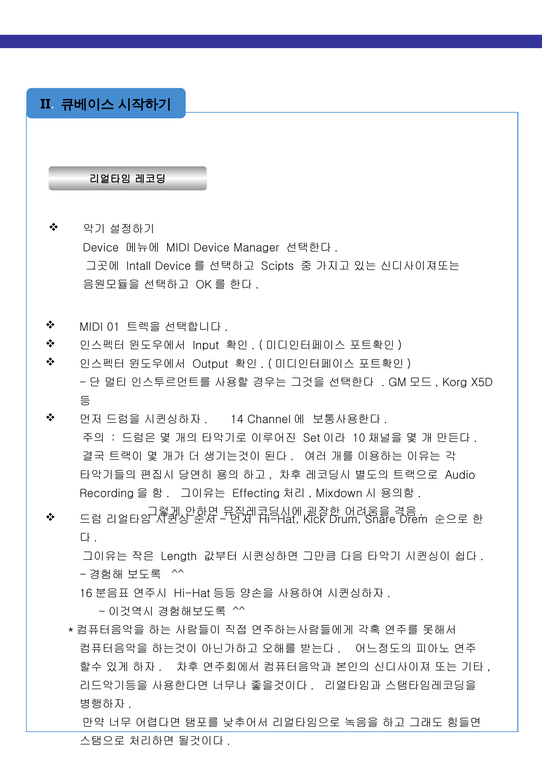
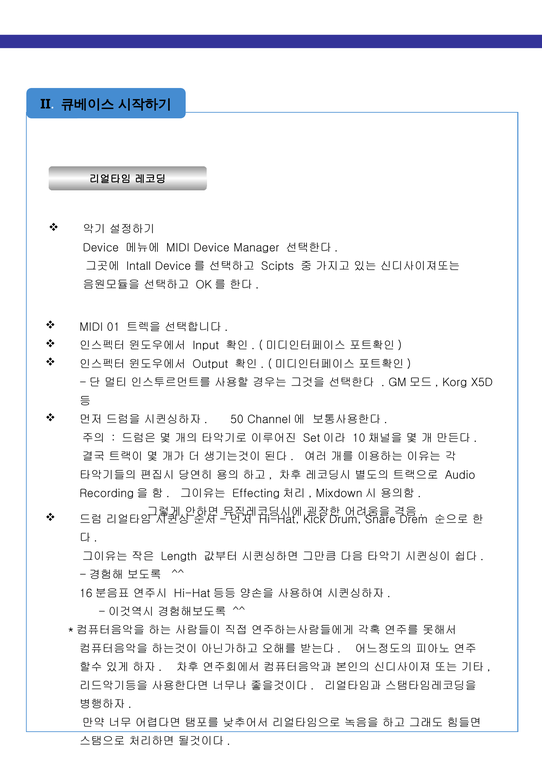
14: 14 -> 50
